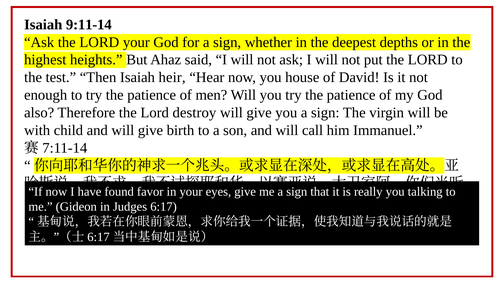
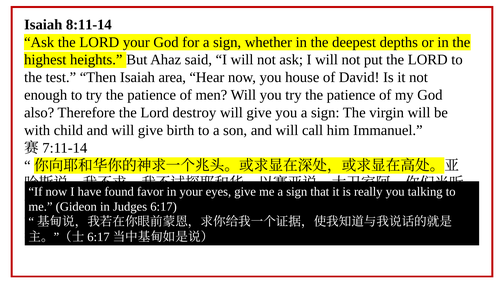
9:11-14: 9:11-14 -> 8:11-14
heir: heir -> area
